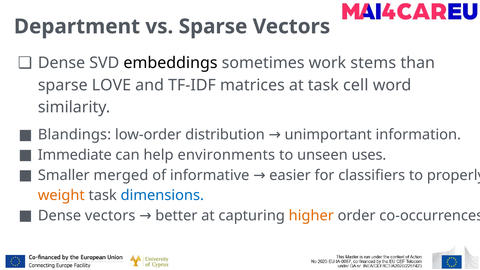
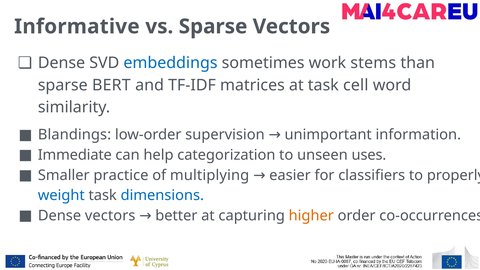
Department: Department -> Informative
embeddings colour: black -> blue
LOVE: LOVE -> BERT
distribution: distribution -> supervision
environments: environments -> categorization
merged: merged -> practice
informative: informative -> multiplying
weight colour: orange -> blue
